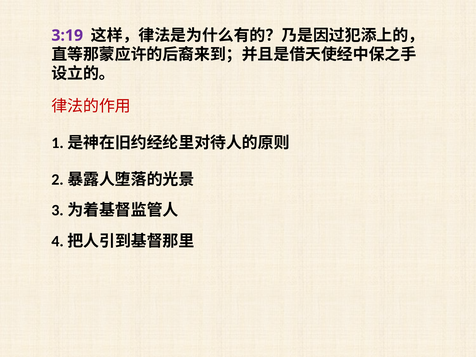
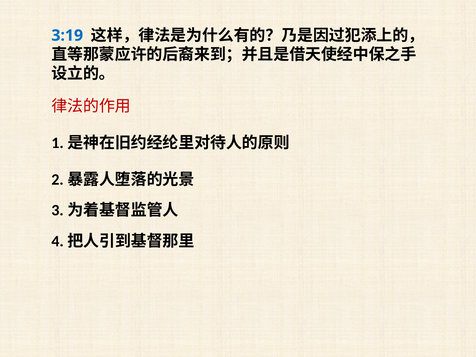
3:19 colour: purple -> blue
